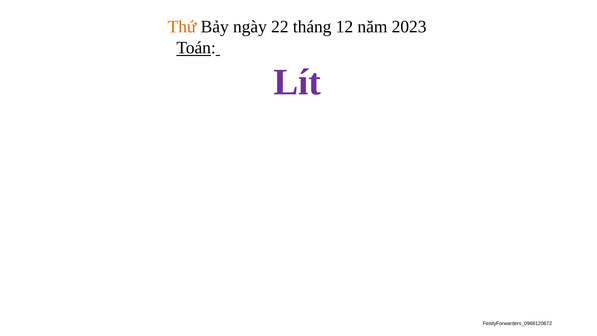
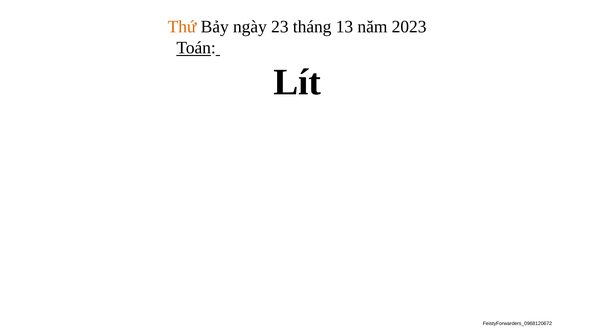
22: 22 -> 23
12: 12 -> 13
Lít colour: purple -> black
